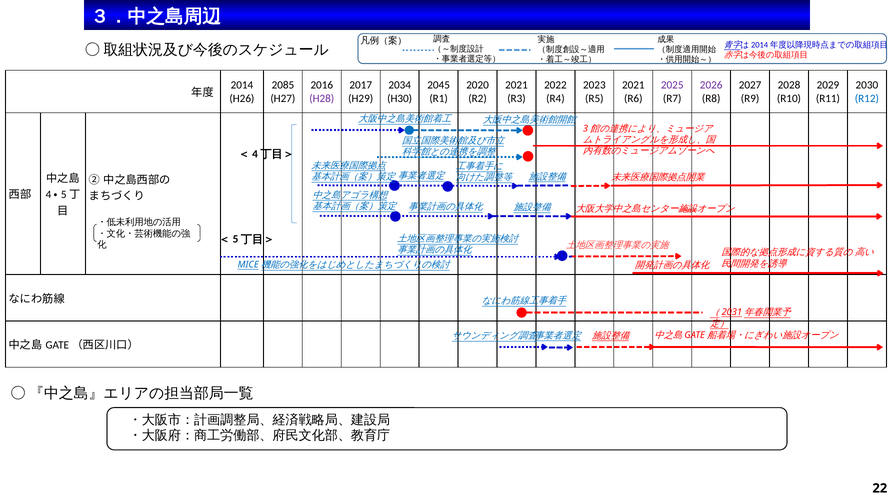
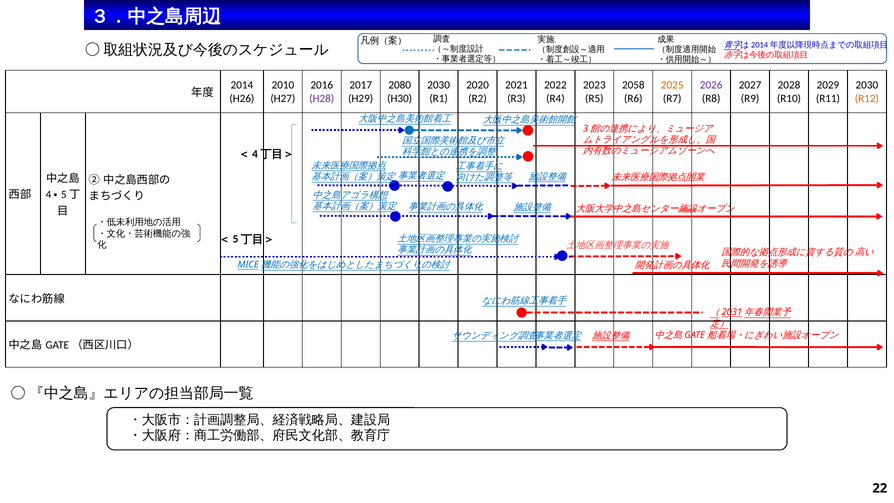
2085: 2085 -> 2010
2034: 2034 -> 2080
2045 at (439, 85): 2045 -> 2030
2021 at (633, 85): 2021 -> 2058
2025 colour: purple -> orange
R12 colour: blue -> orange
